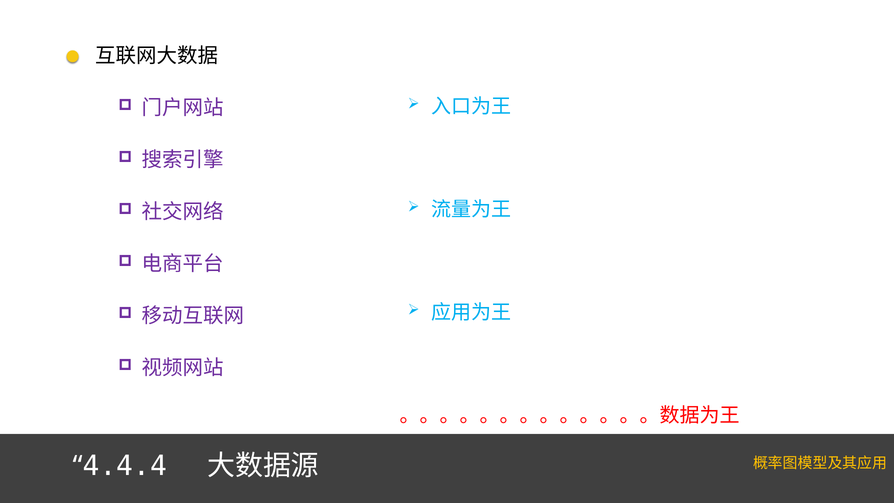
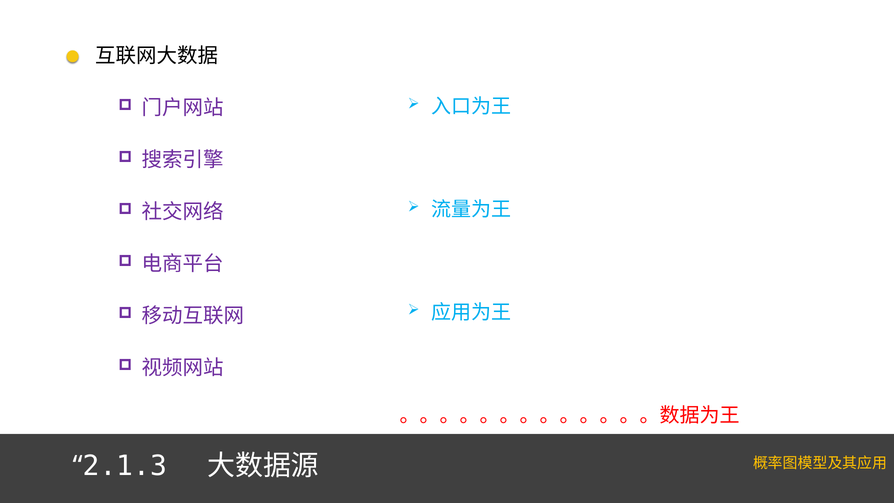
4.4.4: 4.4.4 -> 2.1.3
